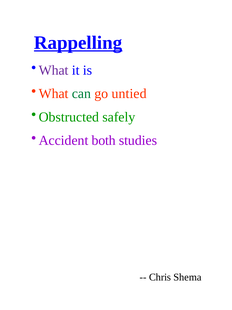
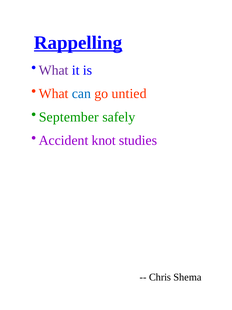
can colour: green -> blue
Obstructed: Obstructed -> September
both: both -> knot
